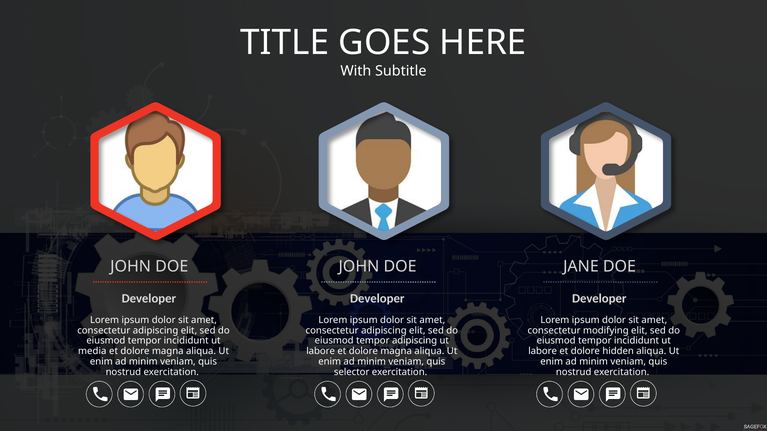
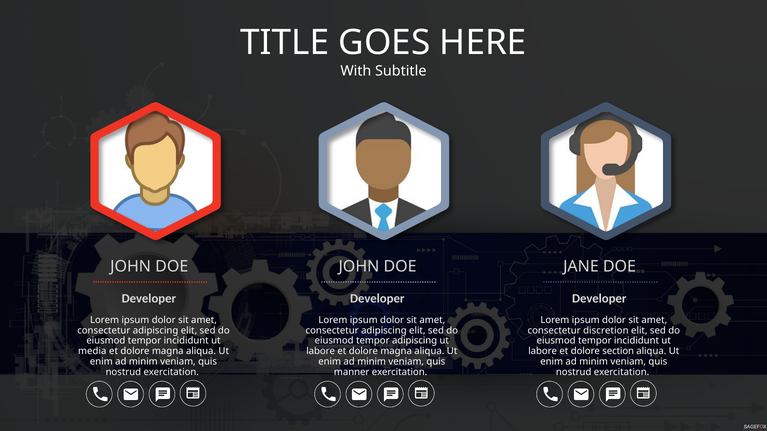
modifying: modifying -> discretion
hidden: hidden -> section
selector: selector -> manner
